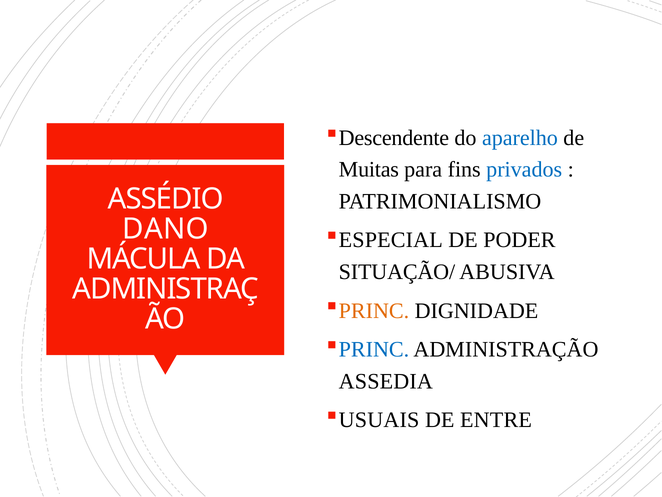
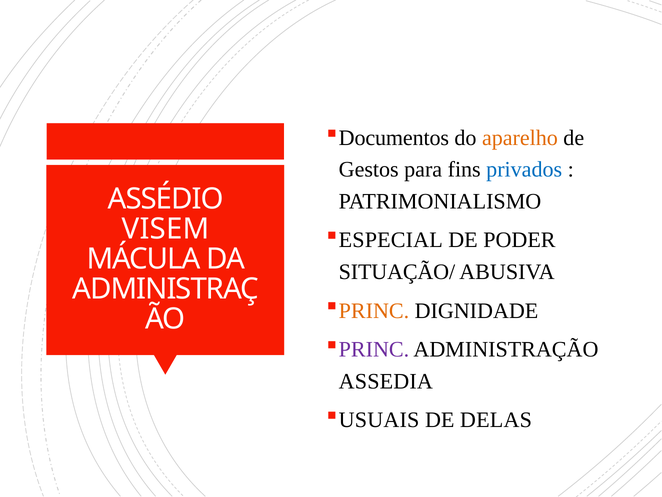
Descendente: Descendente -> Documentos
aparelho colour: blue -> orange
Muitas: Muitas -> Gestos
DANO: DANO -> VISEM
PRINC at (374, 349) colour: blue -> purple
ENTRE: ENTRE -> DELAS
